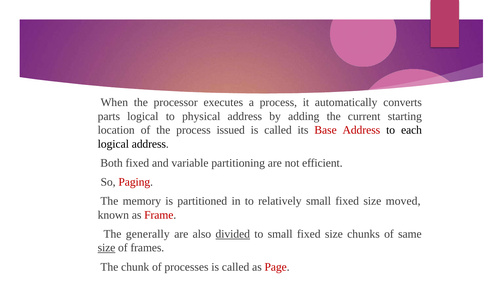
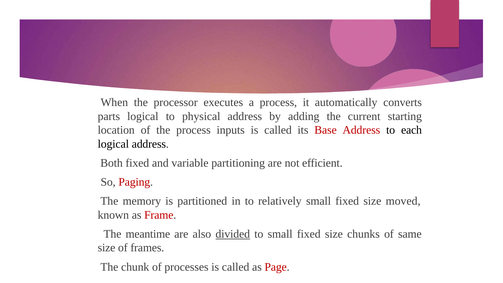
issued: issued -> inputs
generally: generally -> meantime
size at (107, 248) underline: present -> none
